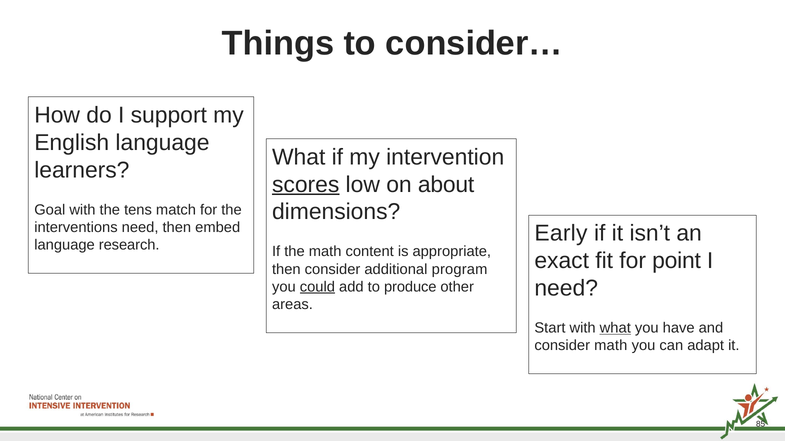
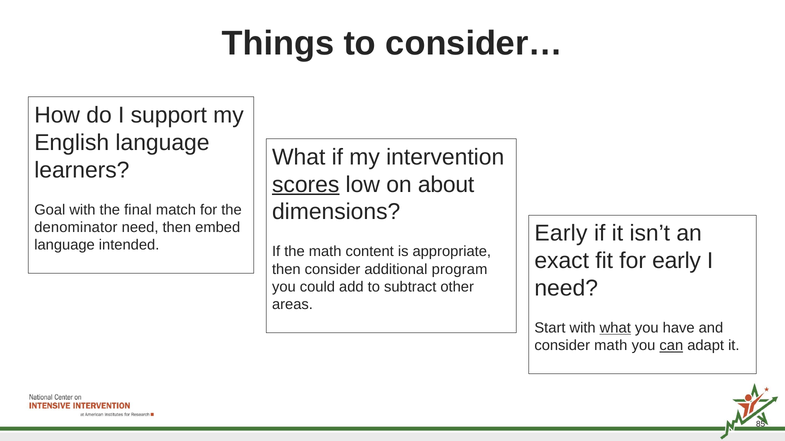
tens: tens -> final
interventions: interventions -> denominator
research: research -> intended
for point: point -> early
could underline: present -> none
produce: produce -> subtract
can underline: none -> present
